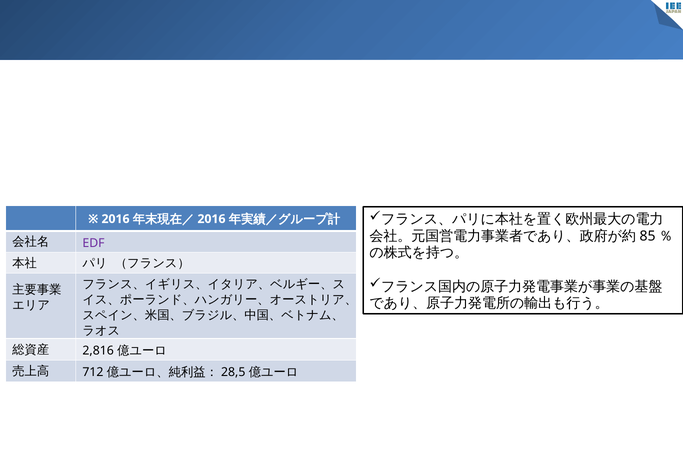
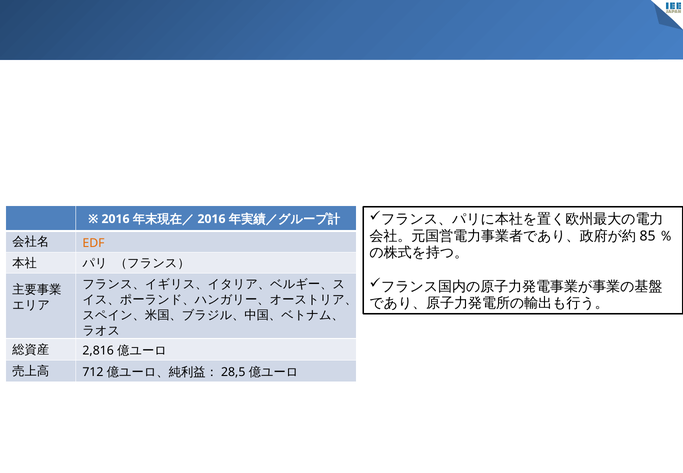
EDF colour: purple -> orange
